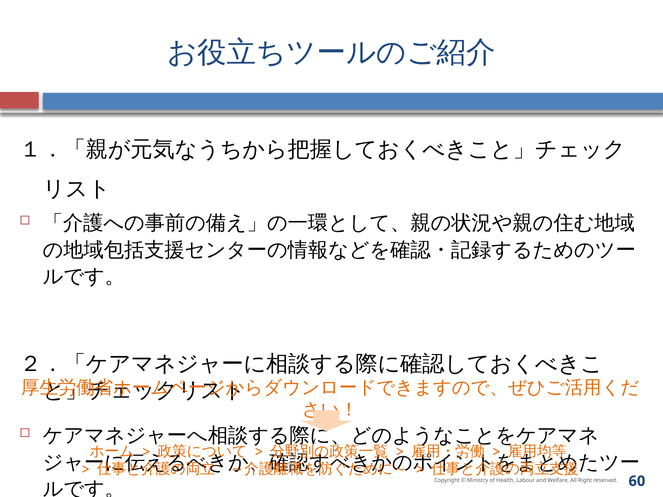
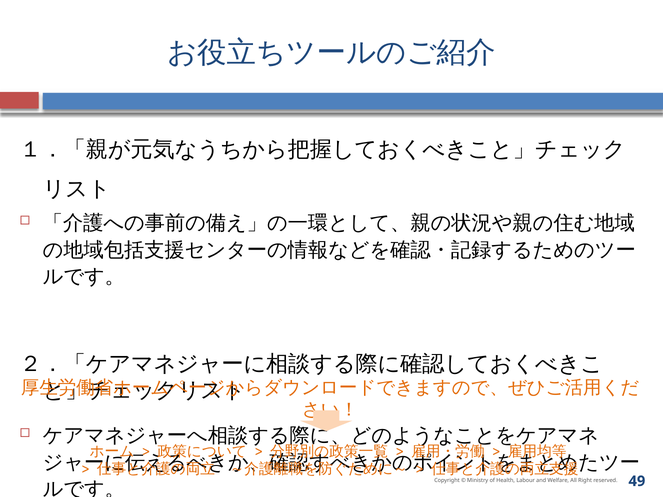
60: 60 -> 49
